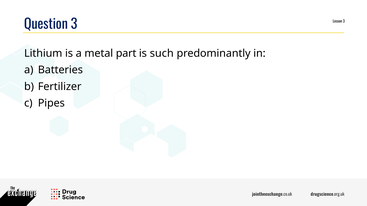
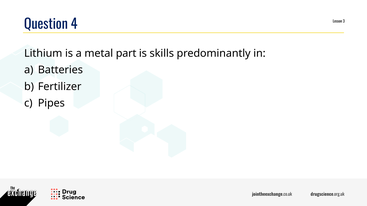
Question 3: 3 -> 4
such: such -> skills
